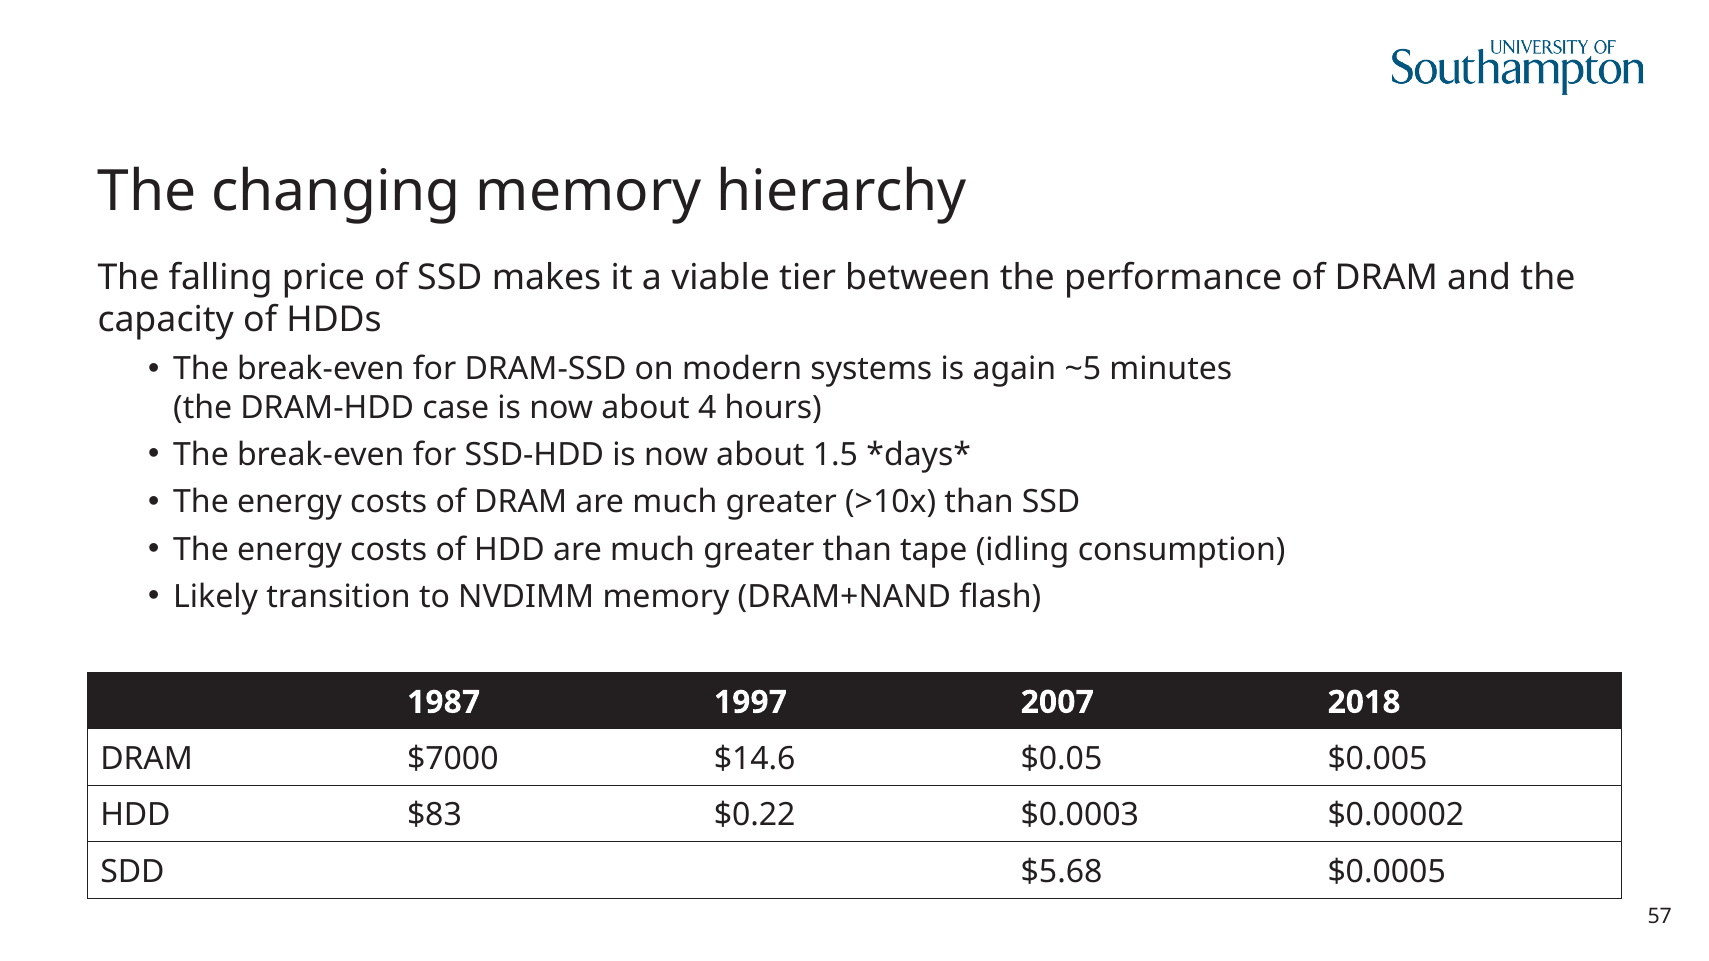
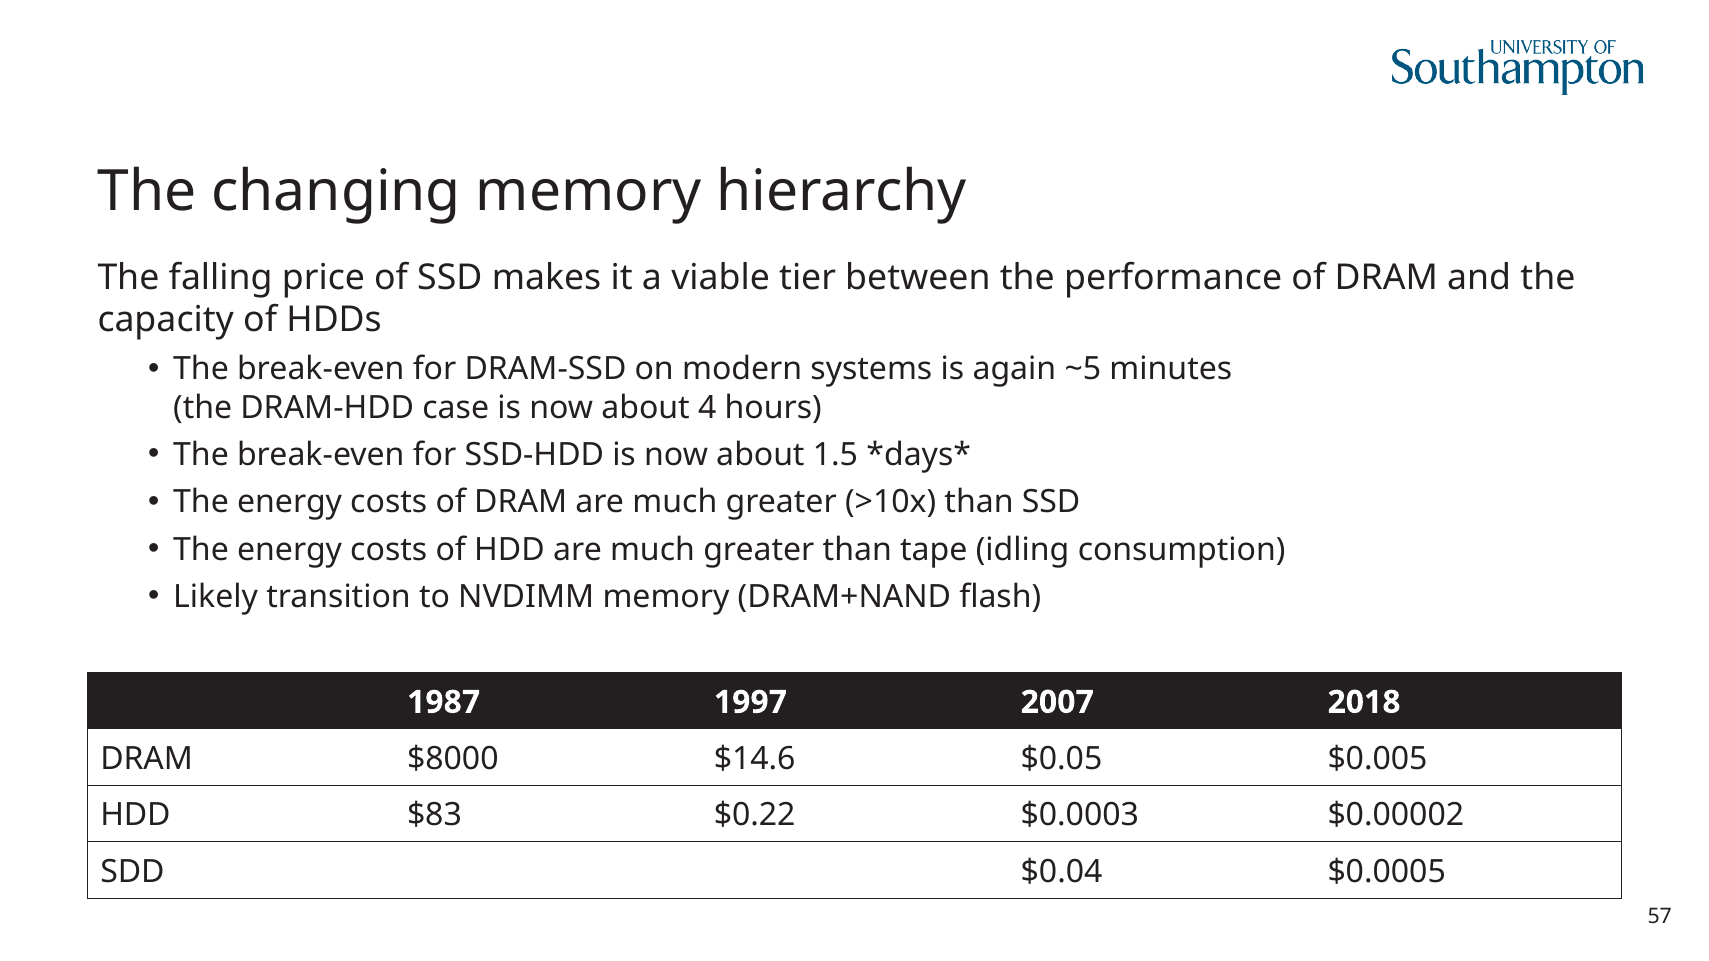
$7000: $7000 -> $8000
$5.68: $5.68 -> $0.04
